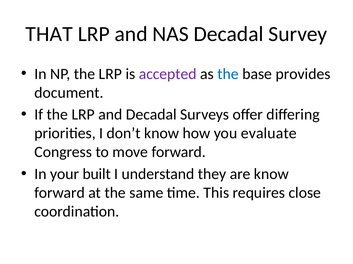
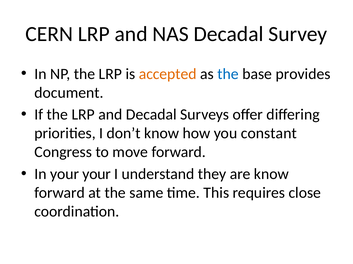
THAT: THAT -> CERN
accepted colour: purple -> orange
evaluate: evaluate -> constant
your built: built -> your
